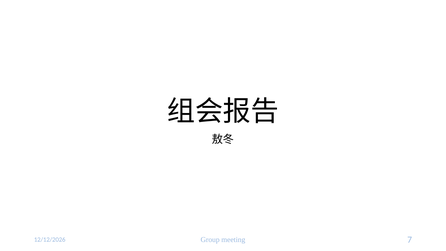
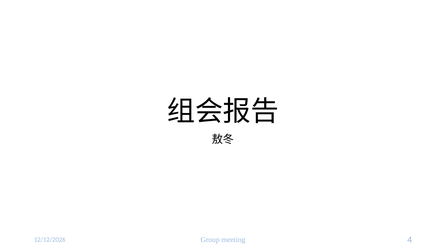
7: 7 -> 4
